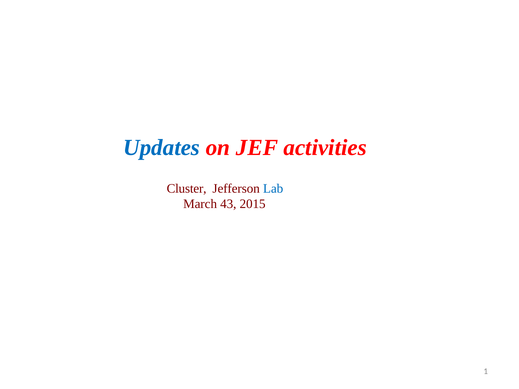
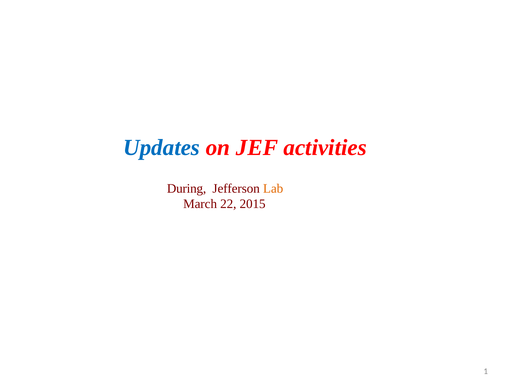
Cluster: Cluster -> During
Lab colour: blue -> orange
43: 43 -> 22
